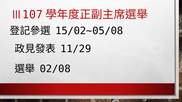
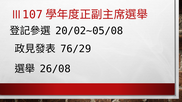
15/02~05/08: 15/02~05/08 -> 20/02~05/08
11/29: 11/29 -> 76/29
02/08: 02/08 -> 26/08
